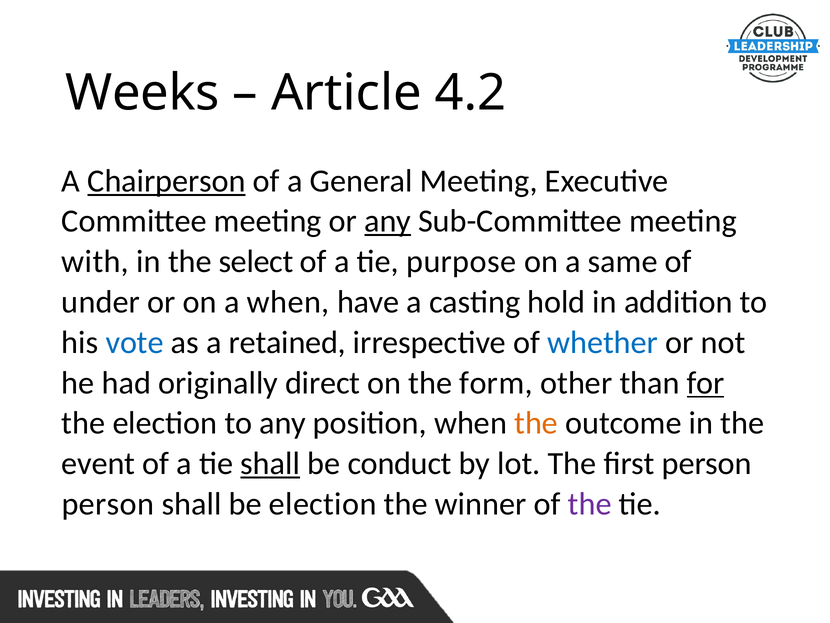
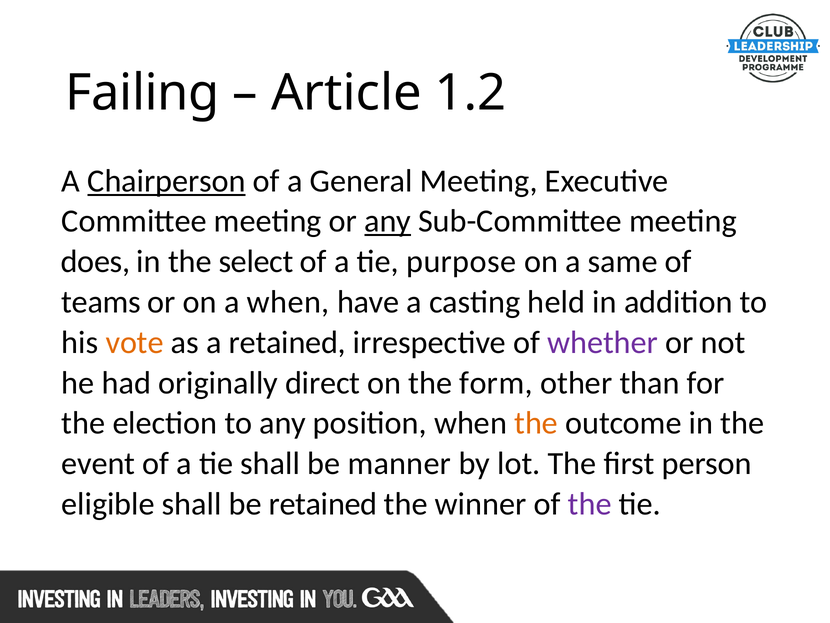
Weeks: Weeks -> Failing
4.2: 4.2 -> 1.2
with: with -> does
under: under -> teams
hold: hold -> held
vote colour: blue -> orange
whether colour: blue -> purple
for underline: present -> none
shall at (270, 463) underline: present -> none
conduct: conduct -> manner
person at (108, 504): person -> eligible
be election: election -> retained
